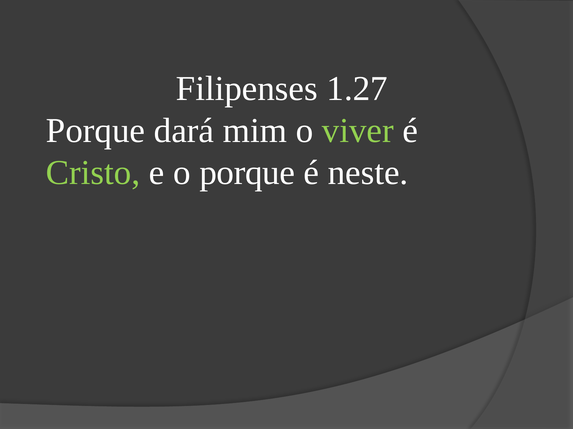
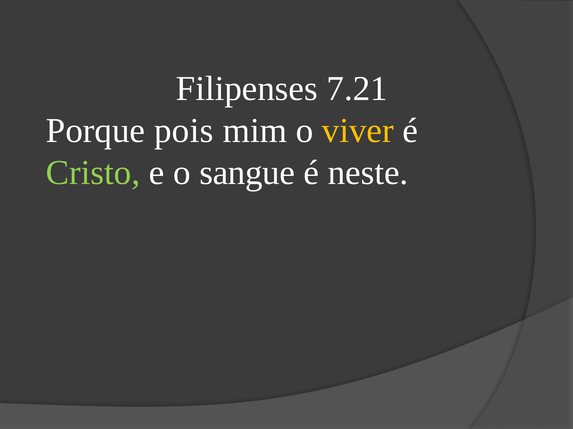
1.27: 1.27 -> 7.21
dará: dará -> pois
viver colour: light green -> yellow
o porque: porque -> sangue
